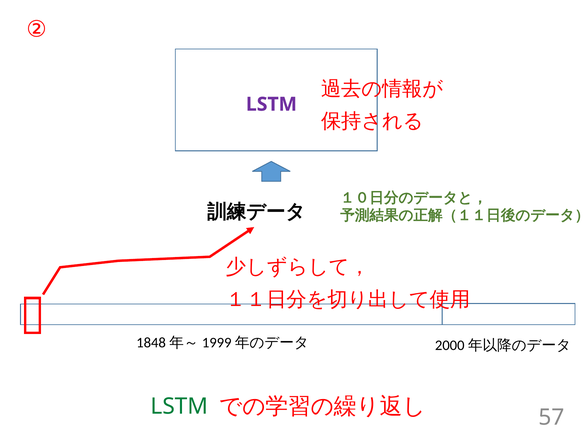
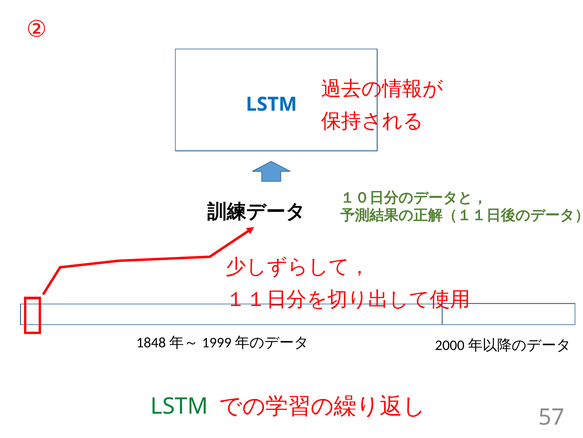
LSTM at (271, 104) colour: purple -> blue
